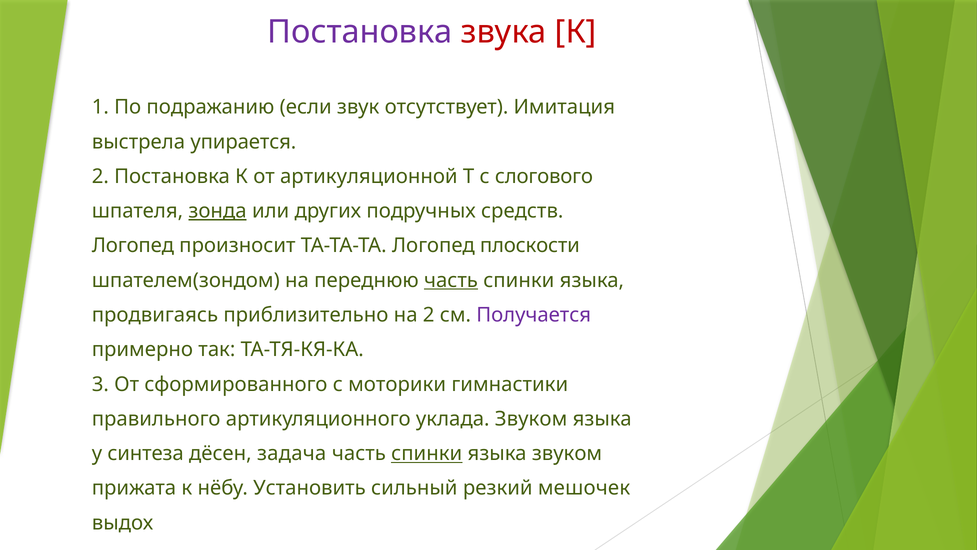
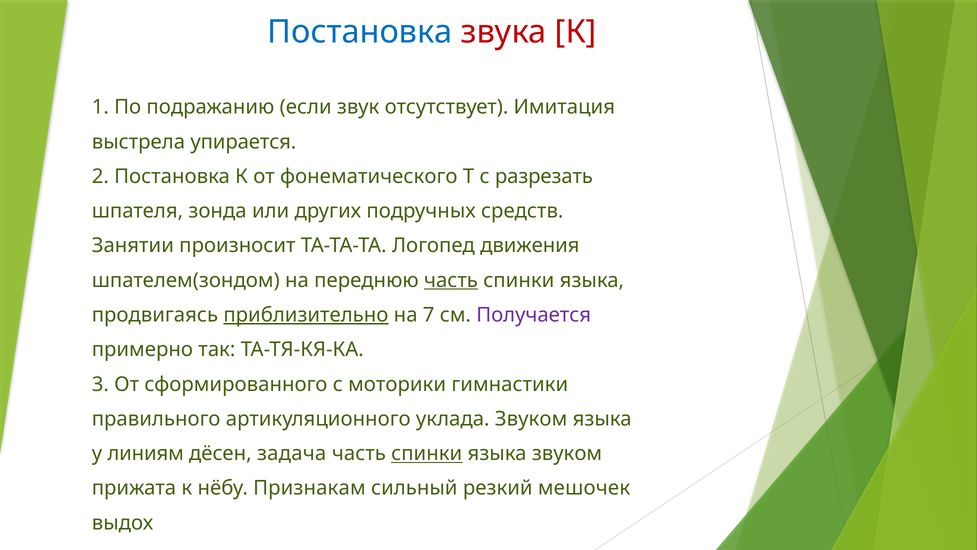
Постановка at (360, 32) colour: purple -> blue
артикуляционной: артикуляционной -> фонематического
слогового: слогового -> разрезать
зонда underline: present -> none
Логопед at (133, 246): Логопед -> Занятии
плоскости: плоскости -> движения
приблизительно underline: none -> present
на 2: 2 -> 7
синтеза: синтеза -> линиям
Установить: Установить -> Признакам
